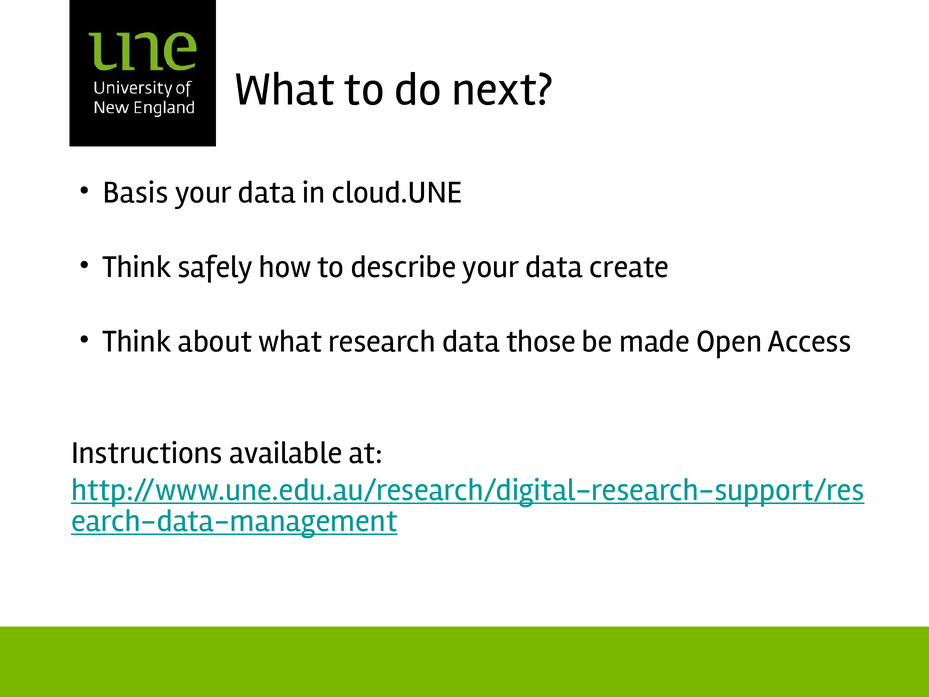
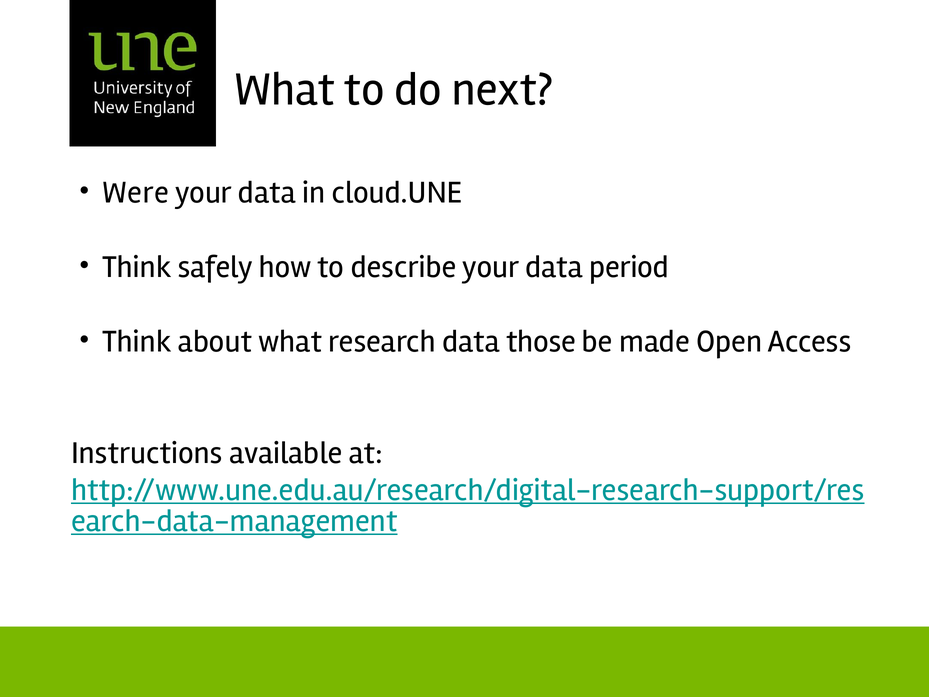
Basis: Basis -> Were
create: create -> period
